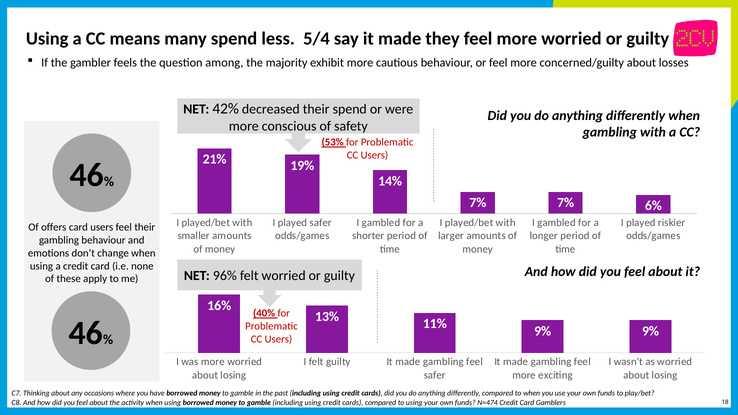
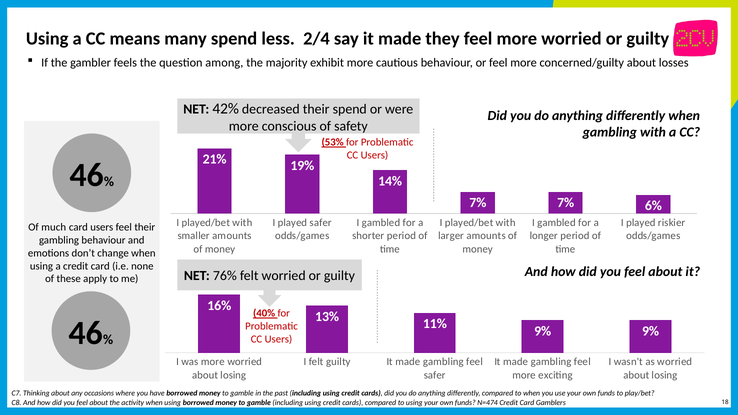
5/4: 5/4 -> 2/4
offers: offers -> much
96%: 96% -> 76%
